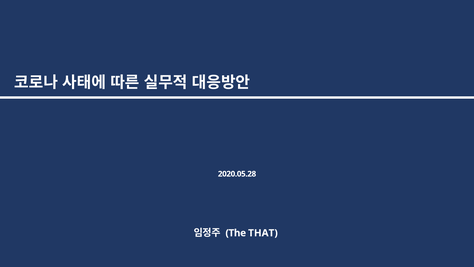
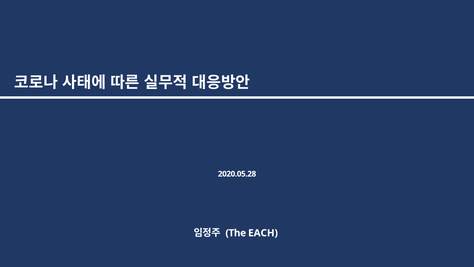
THAT: THAT -> EACH
